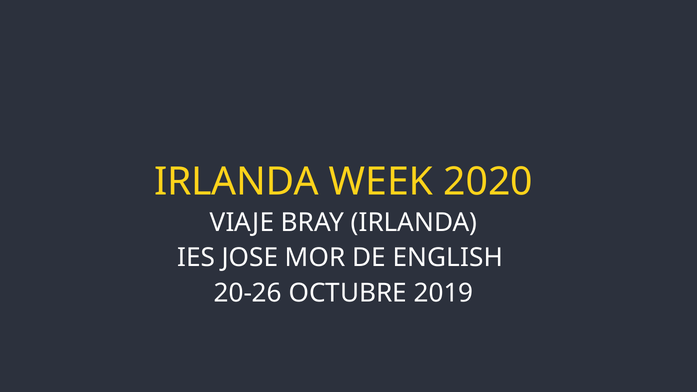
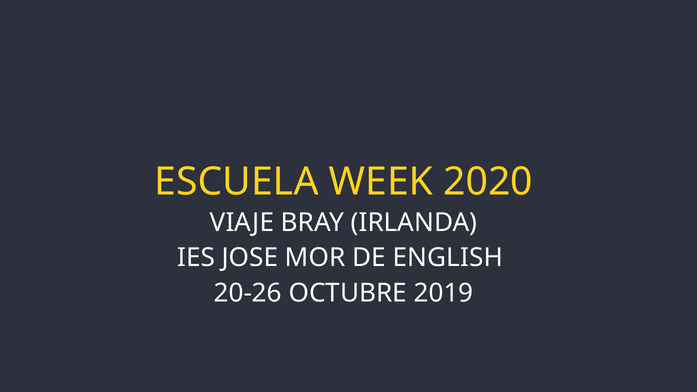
IRLANDA at (237, 182): IRLANDA -> ESCUELA
